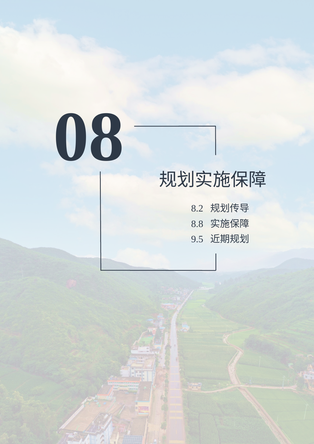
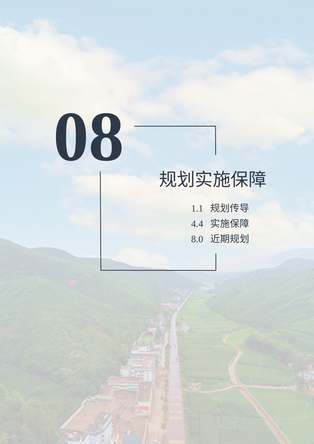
8.2: 8.2 -> 1.1
8.8: 8.8 -> 4.4
9.5: 9.5 -> 8.0
